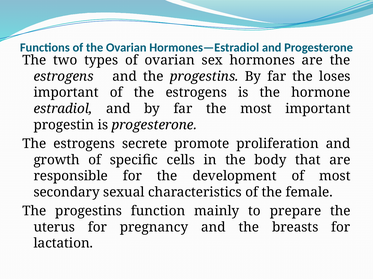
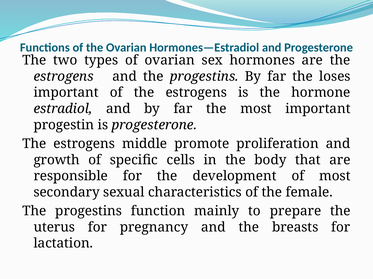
secrete: secrete -> middle
